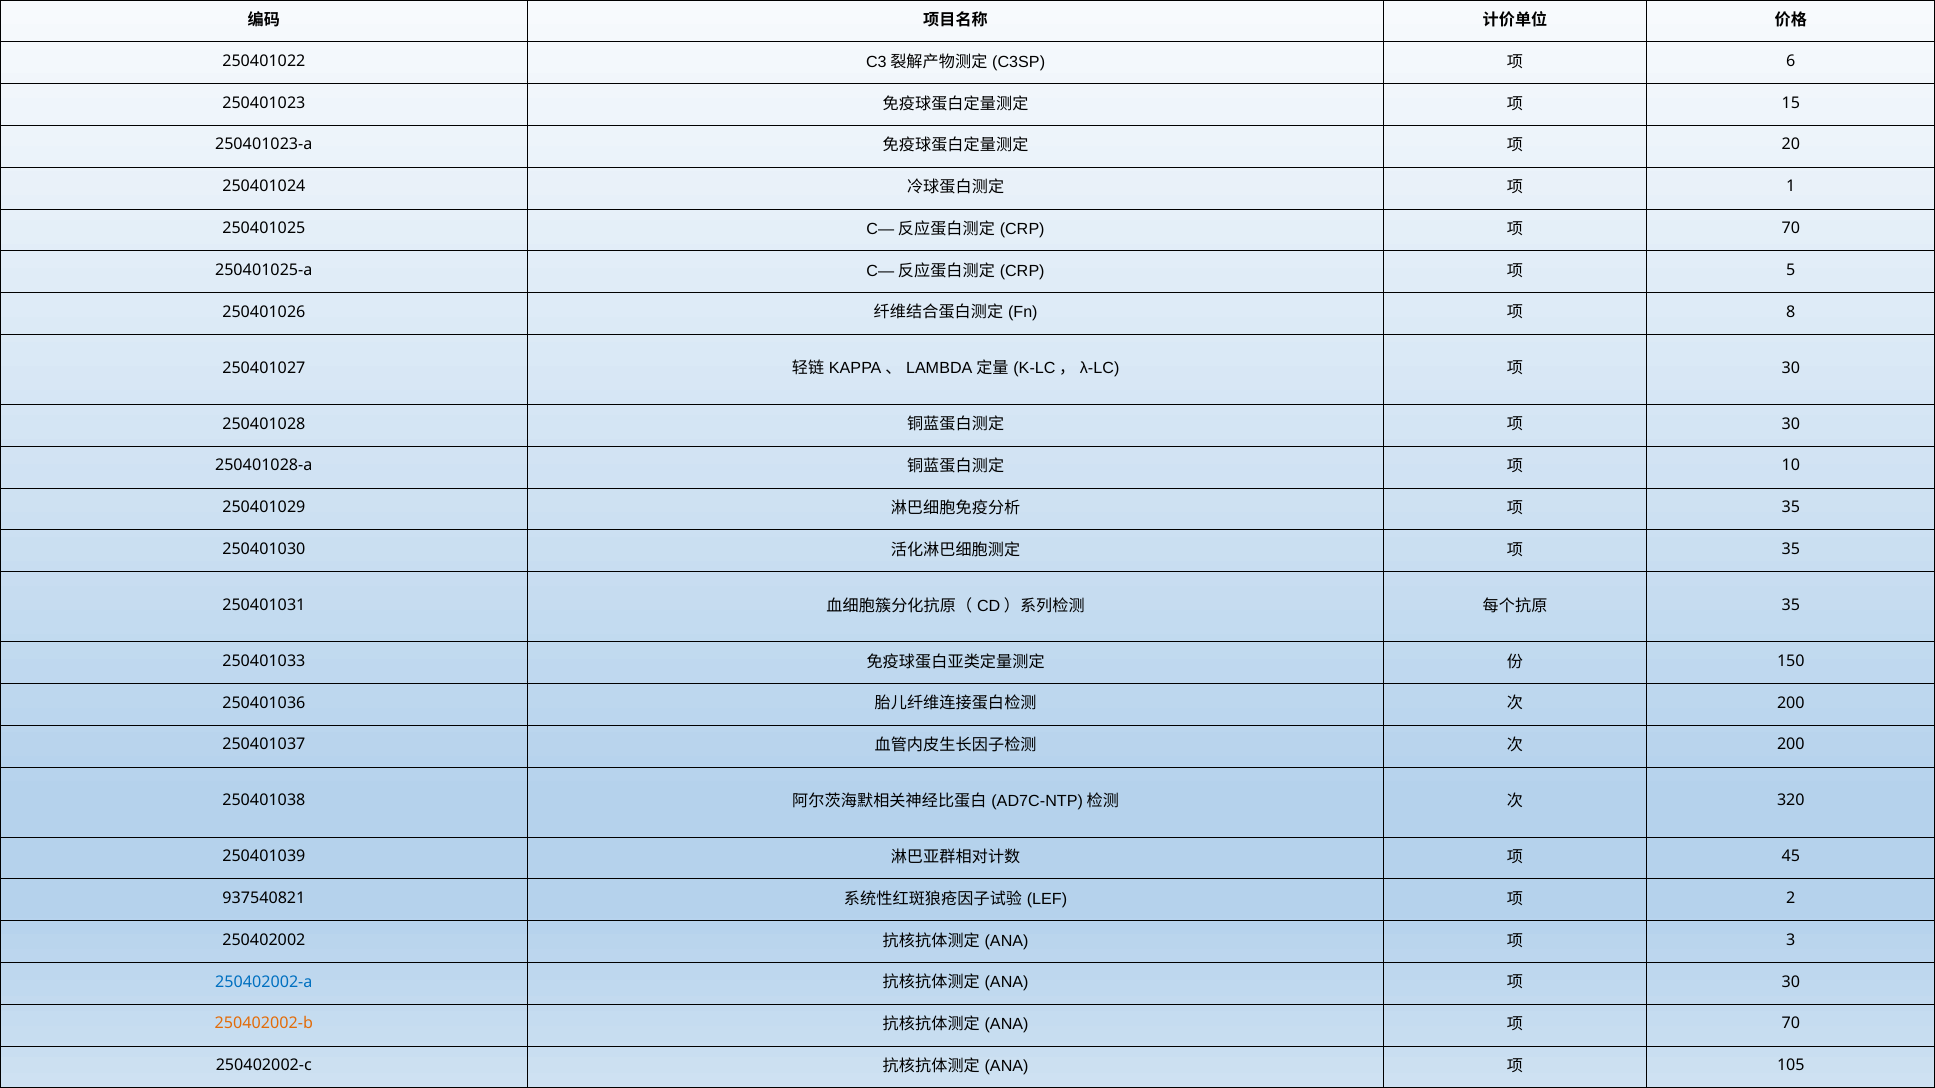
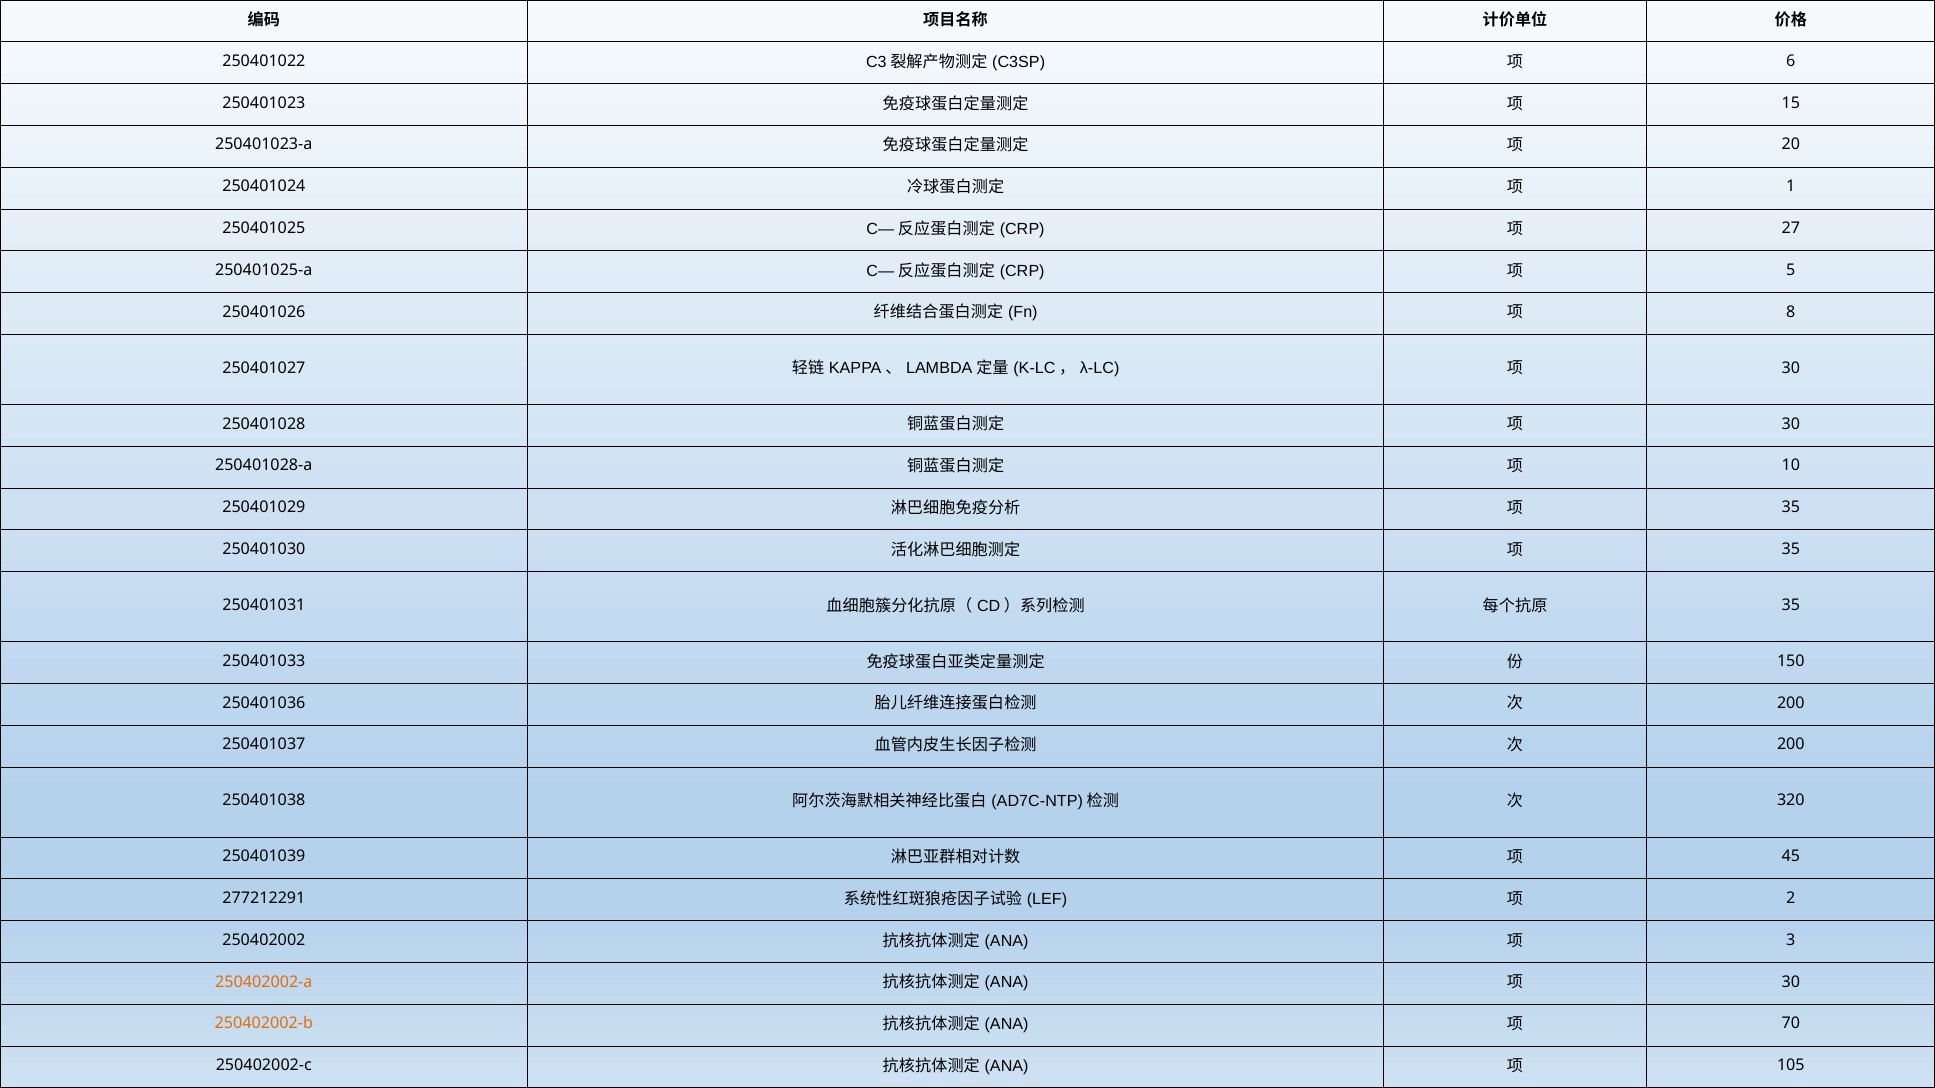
70 at (1791, 228): 70 -> 27
937540821: 937540821 -> 277212291
250402002-a colour: blue -> orange
